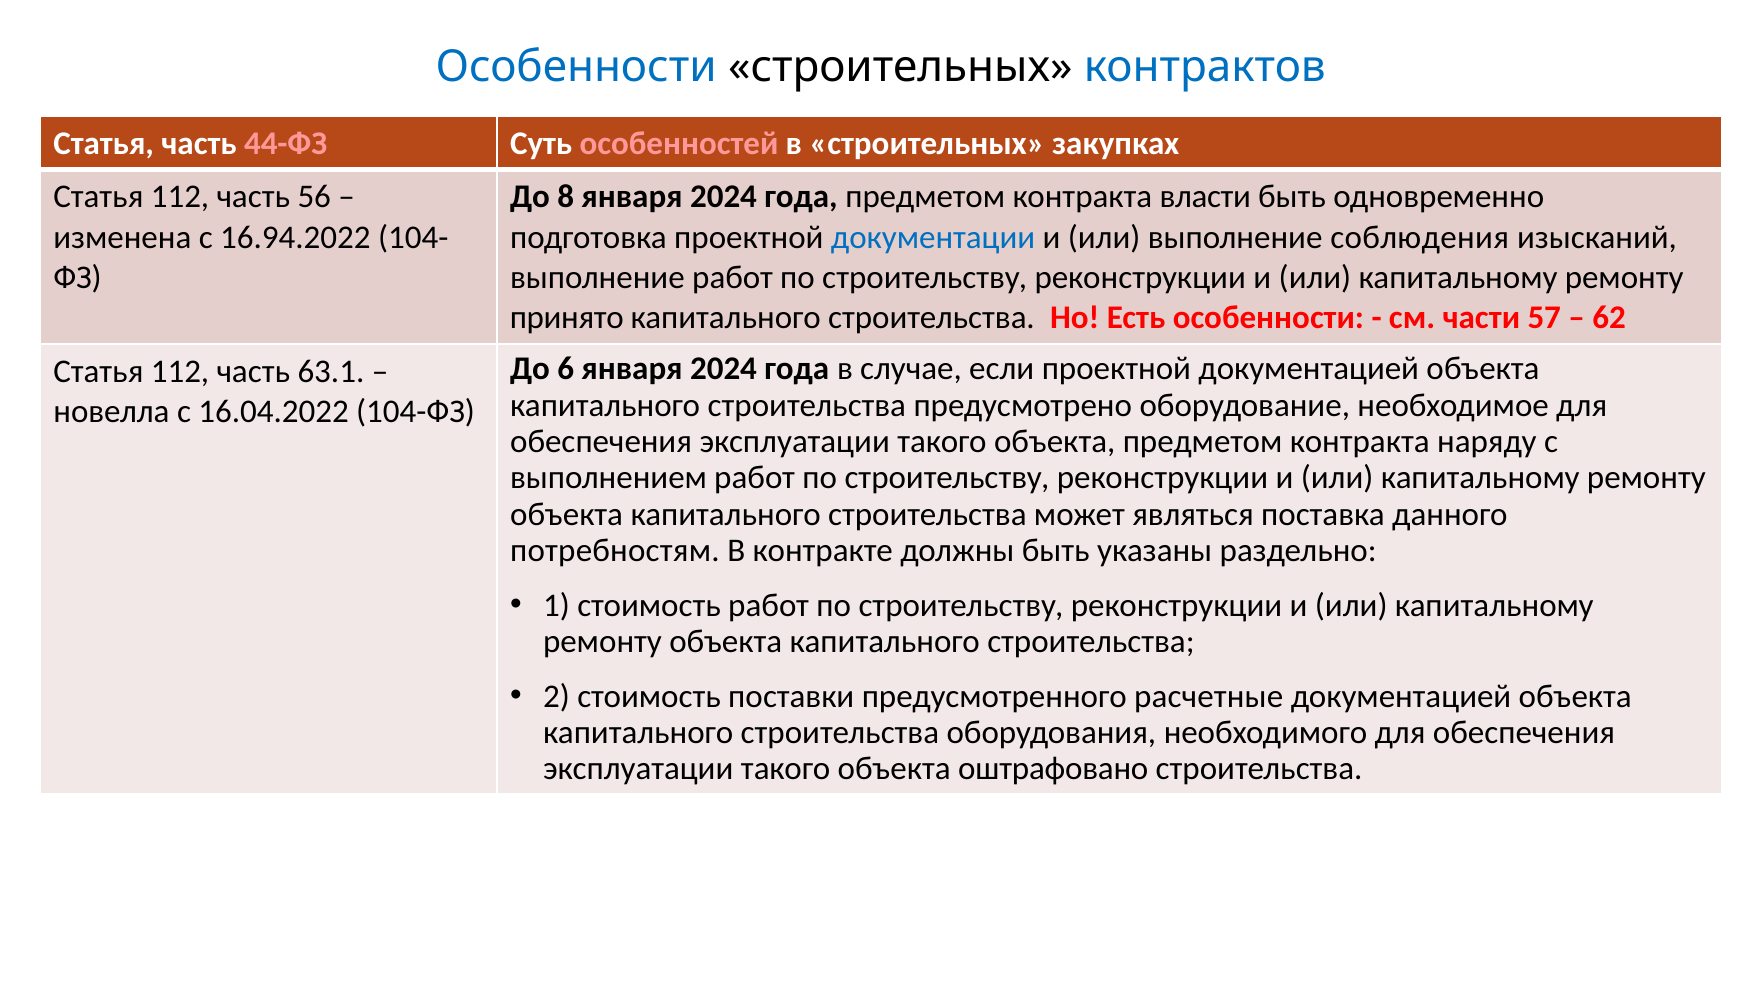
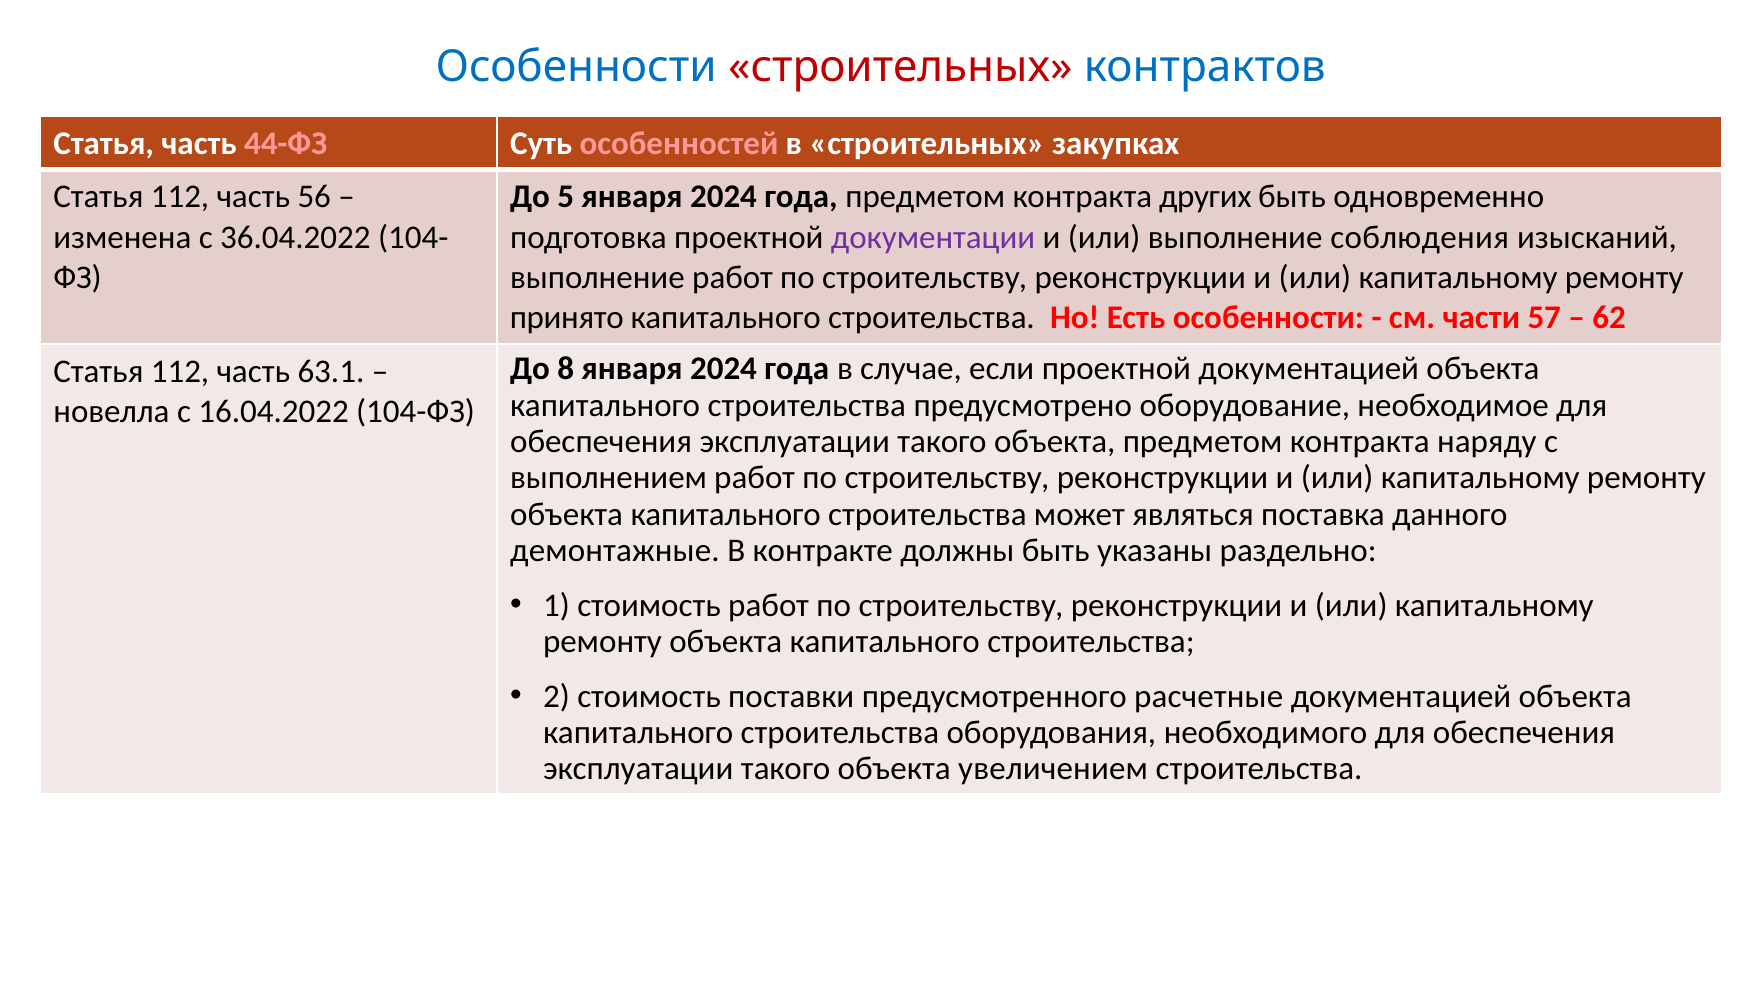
строительных at (900, 67) colour: black -> red
8: 8 -> 5
власти: власти -> других
16.94.2022: 16.94.2022 -> 36.04.2022
документации colour: blue -> purple
6: 6 -> 8
потребностям: потребностям -> демонтажные
оштрафовано: оштрафовано -> увеличением
